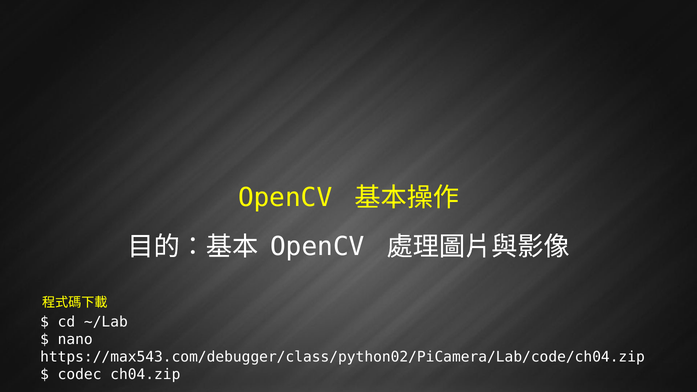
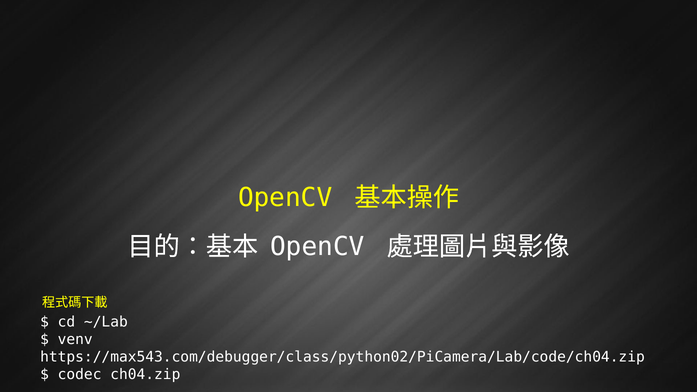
nano: nano -> venv
